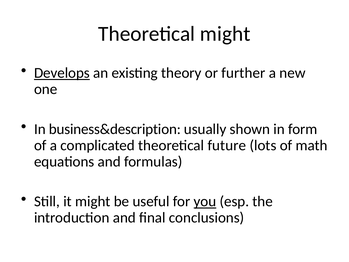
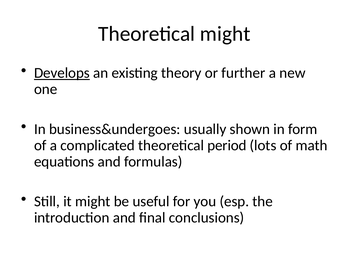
business&description: business&description -> business&undergoes
future: future -> period
you underline: present -> none
